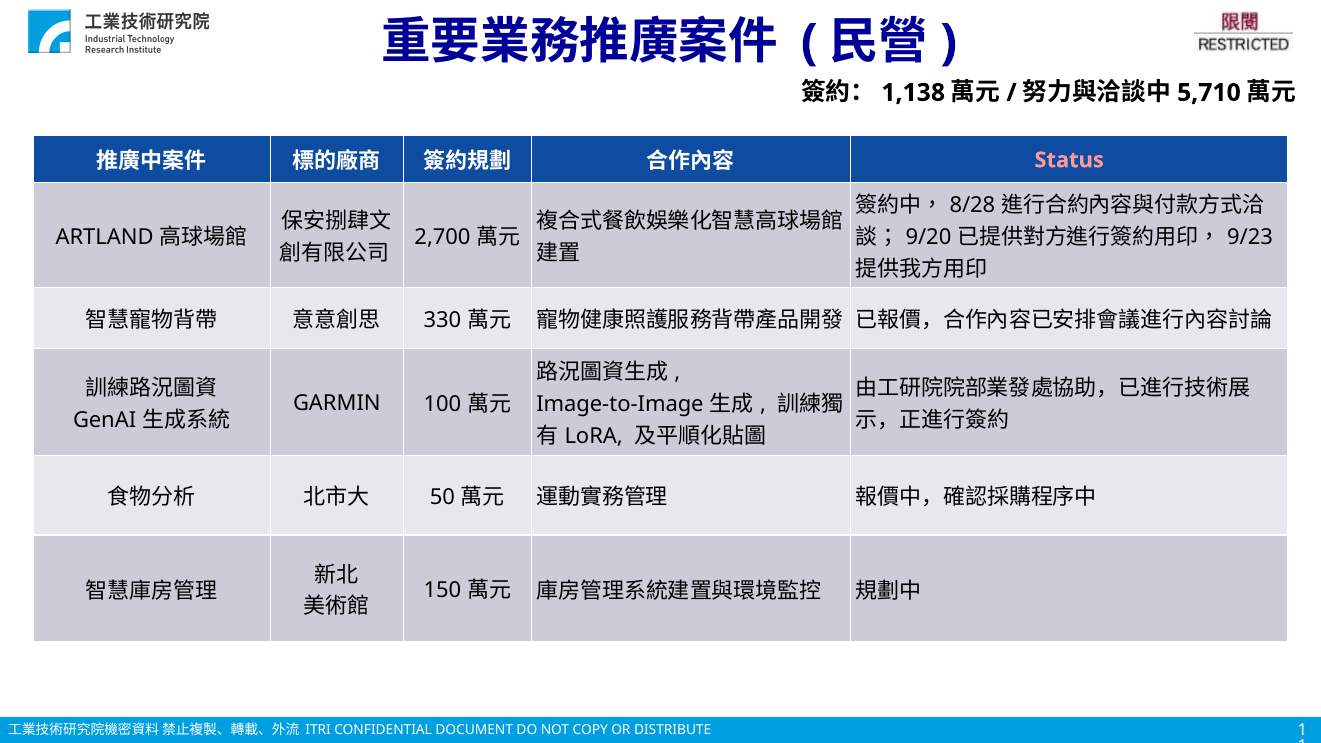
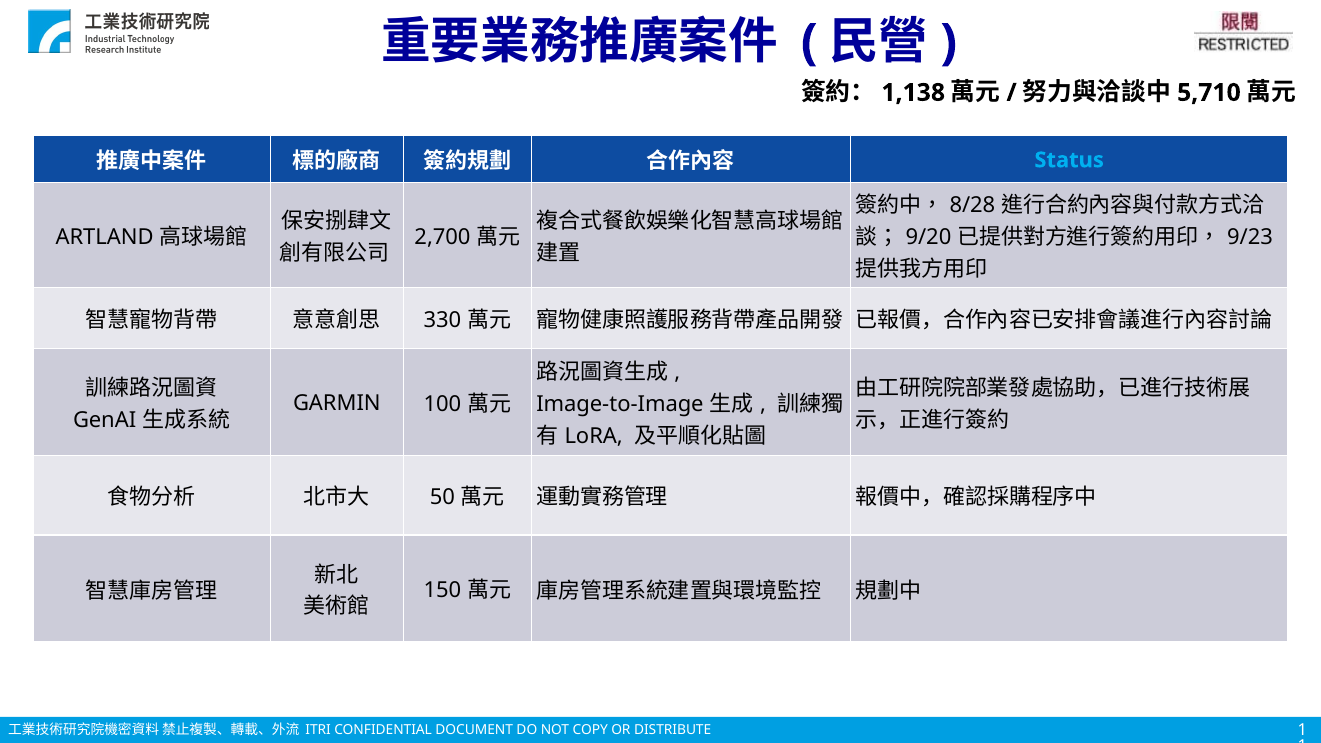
Status colour: pink -> light blue
